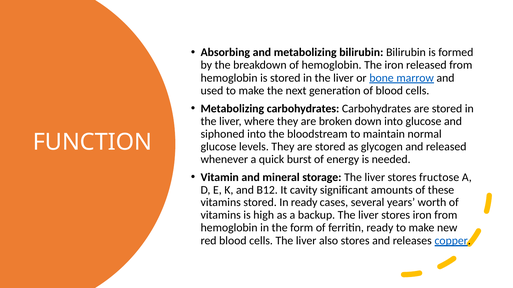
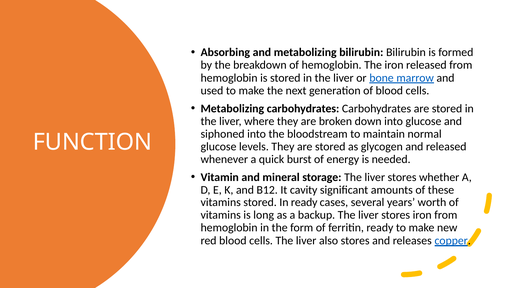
fructose: fructose -> whether
high: high -> long
